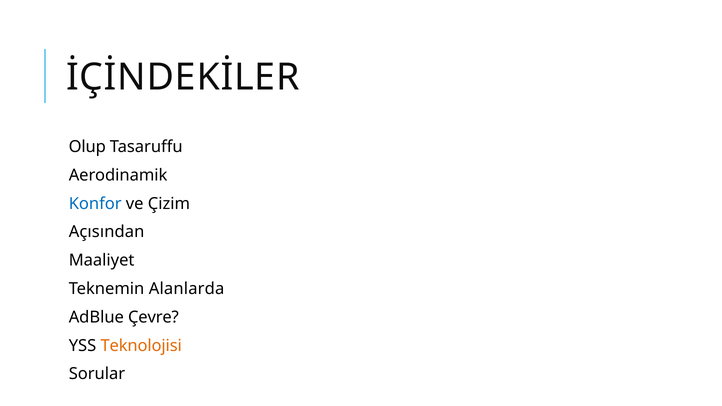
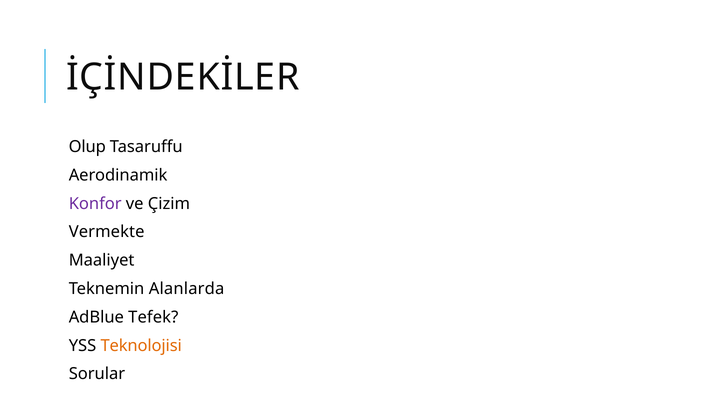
Konfor colour: blue -> purple
Açısından: Açısından -> Vermekte
Çevre: Çevre -> Tefek
